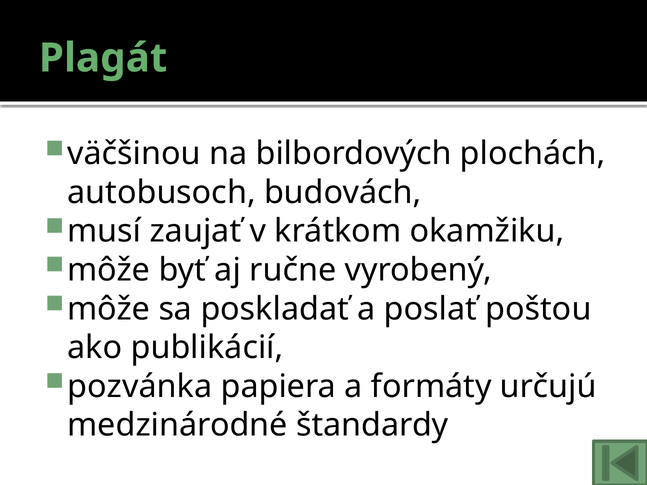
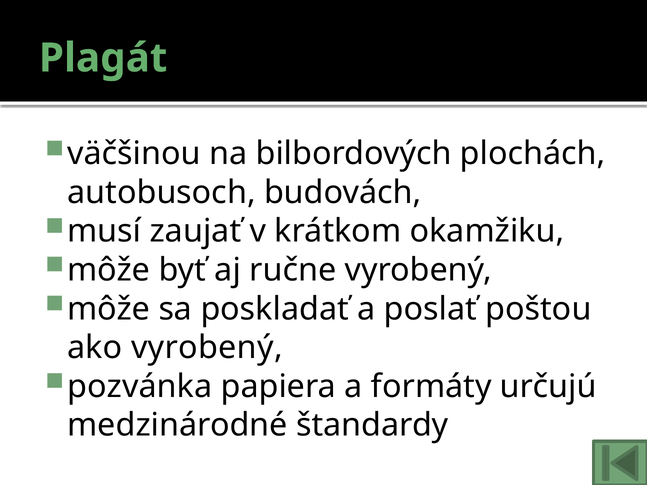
ako publikácií: publikácií -> vyrobený
